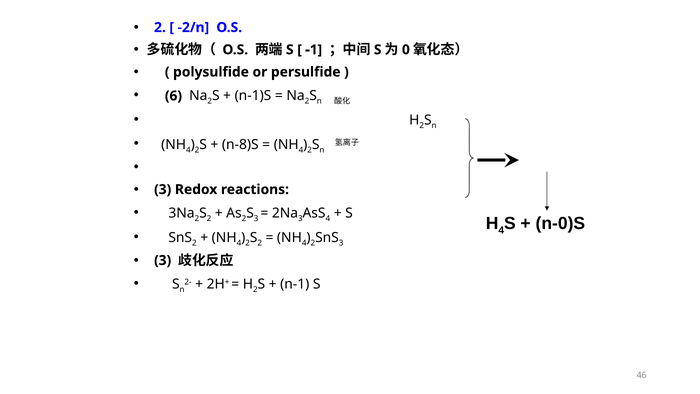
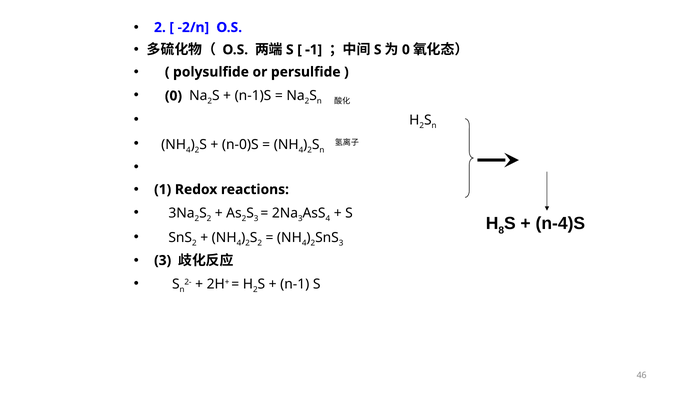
6 at (173, 96): 6 -> 0
n-8)S: n-8)S -> n-0)S
3 at (163, 189): 3 -> 1
4 at (501, 230): 4 -> 8
n-0)S: n-0)S -> n-4)S
